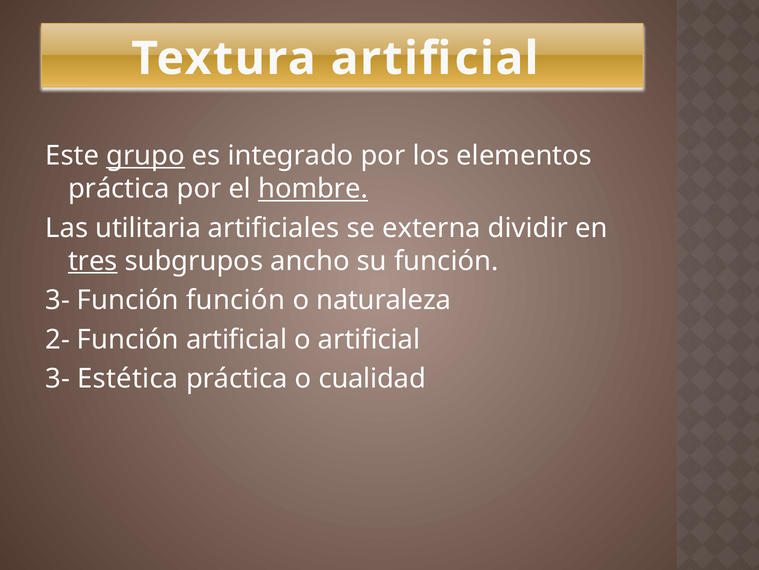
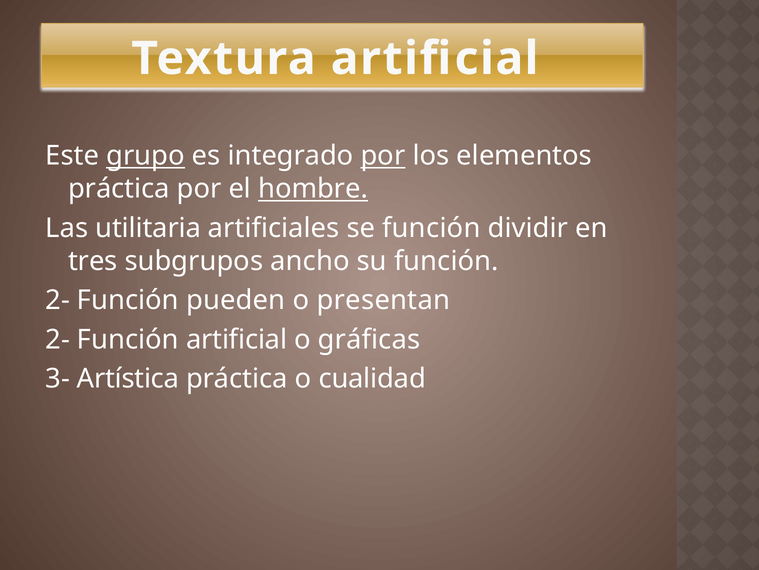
por at (383, 156) underline: none -> present
se externa: externa -> función
tres underline: present -> none
3- at (58, 300): 3- -> 2-
Función función: función -> pueden
naturaleza: naturaleza -> presentan
o artificial: artificial -> gráficas
Estética: Estética -> Artística
